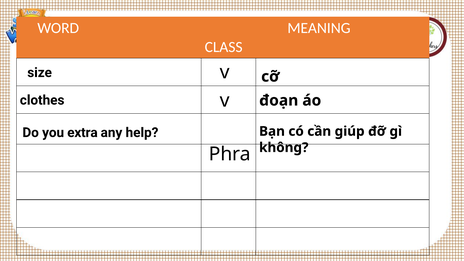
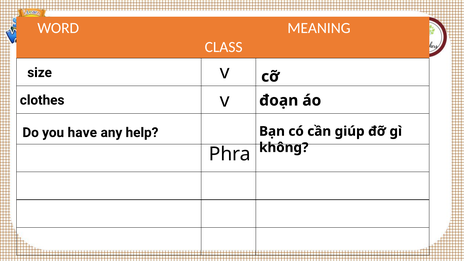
extra: extra -> have
